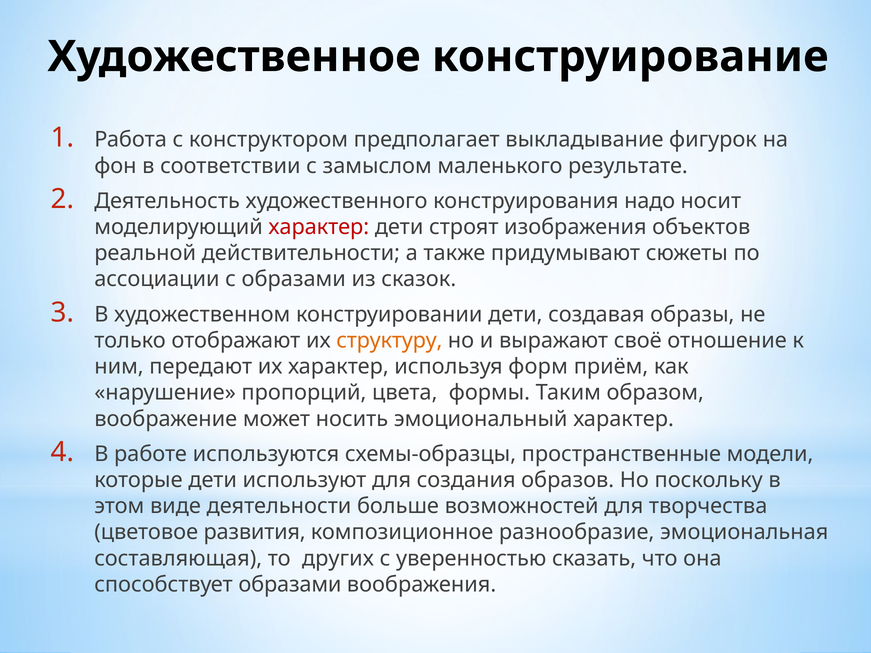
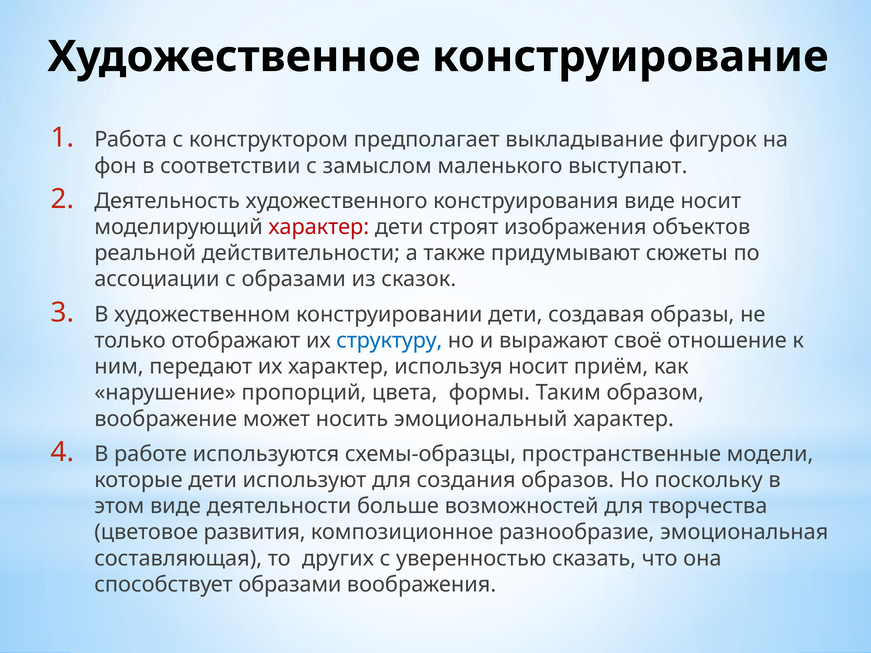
результате: результате -> выступают
конструирования надо: надо -> виде
структуру colour: orange -> blue
используя форм: форм -> носит
